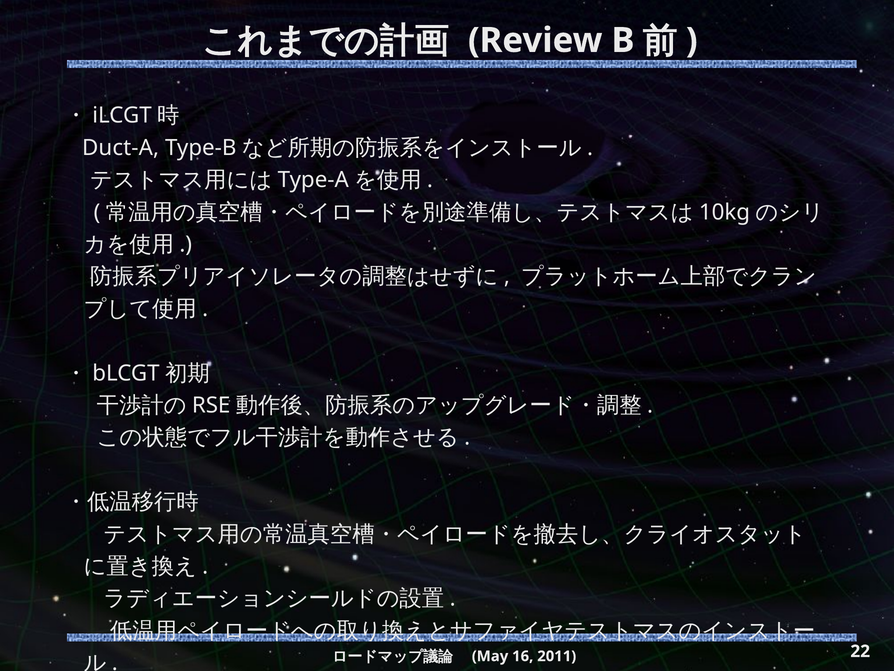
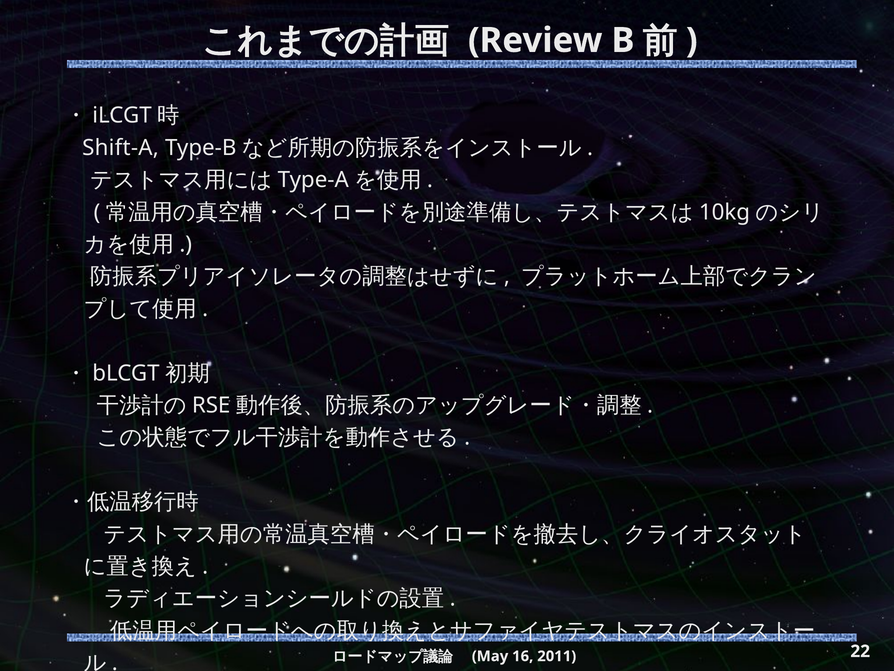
Duct-A: Duct-A -> Shift-A
